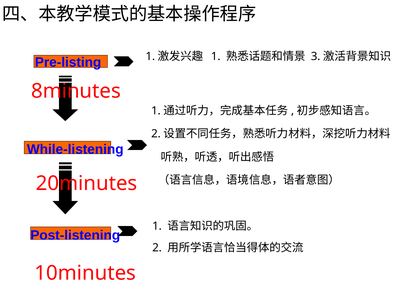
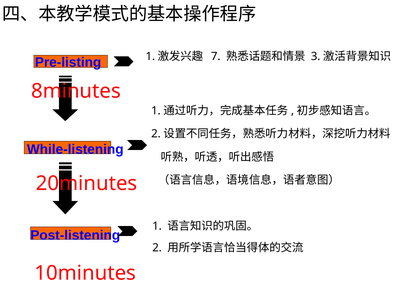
1 at (216, 56): 1 -> 7
